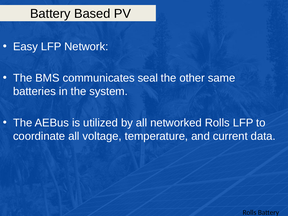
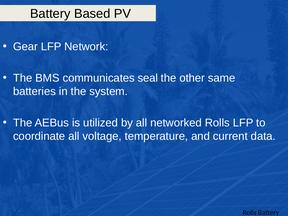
Easy: Easy -> Gear
